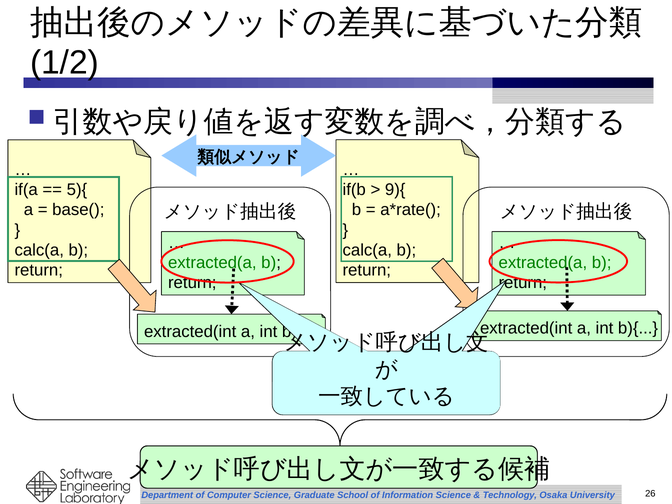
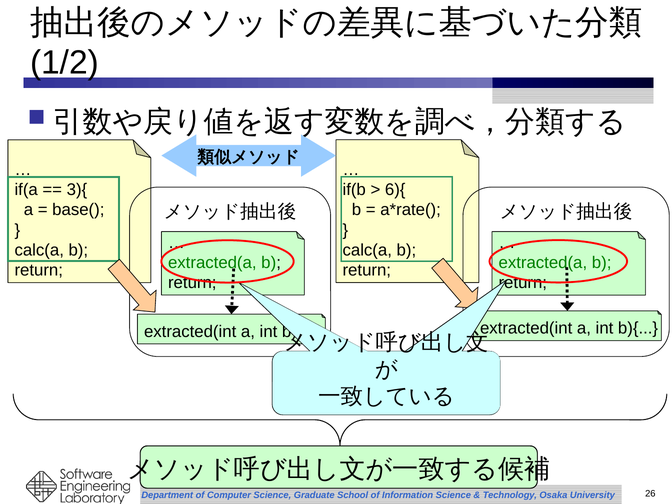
9){: 9){ -> 6){
5){: 5){ -> 3){
